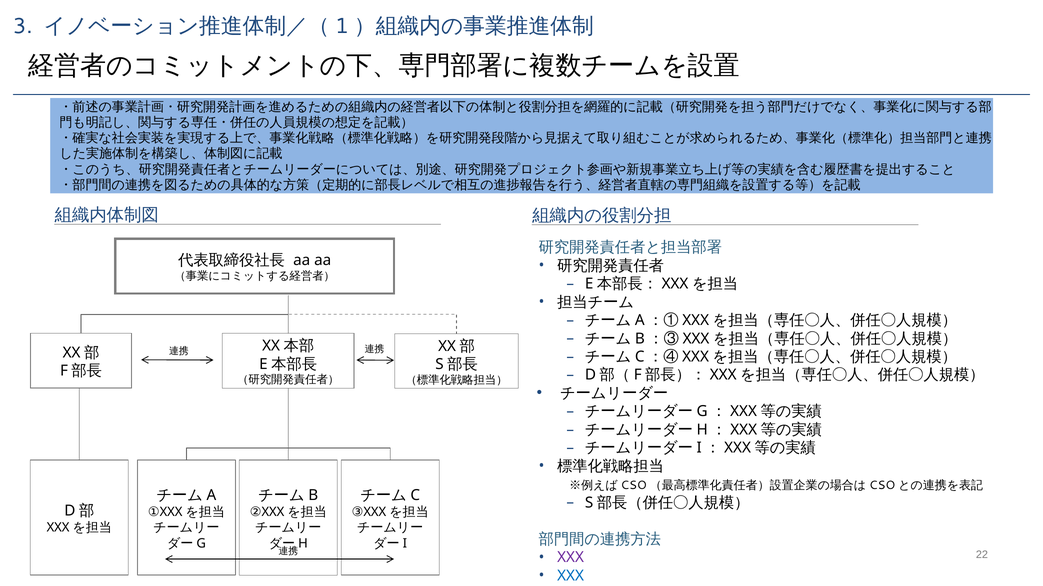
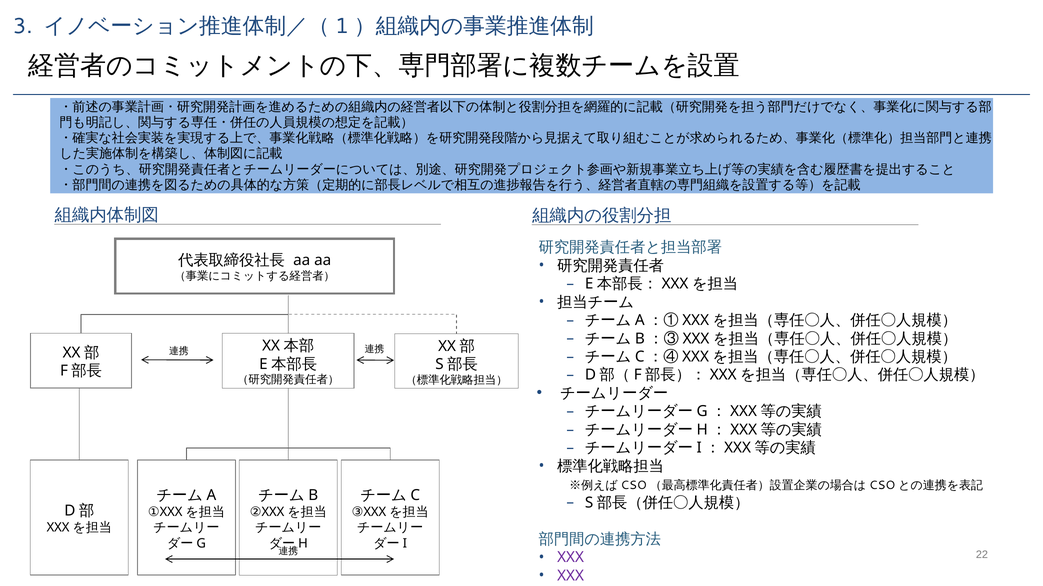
XXX at (571, 576) colour: blue -> purple
